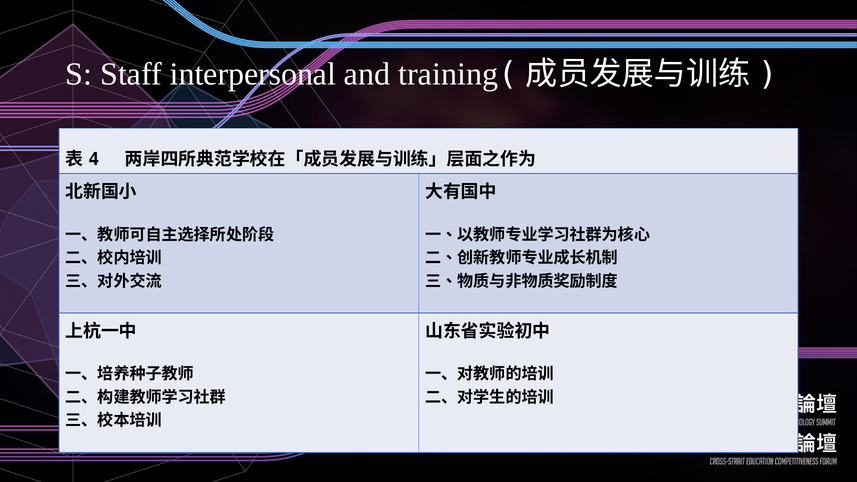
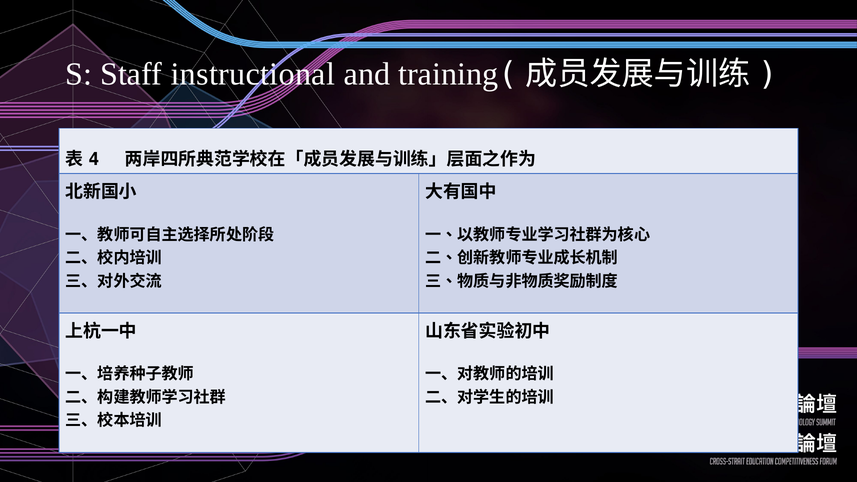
interpersonal: interpersonal -> instructional
